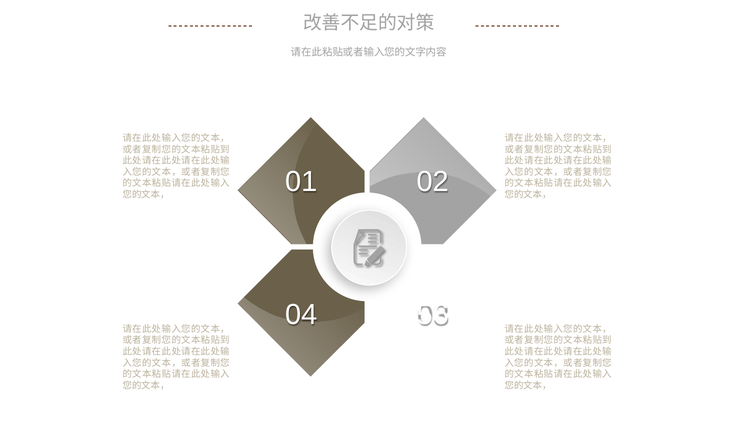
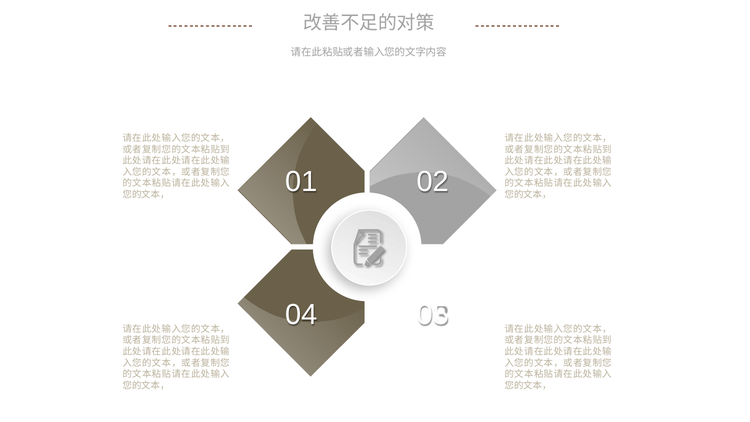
56: 56 -> 05
